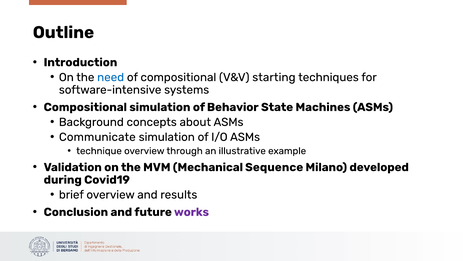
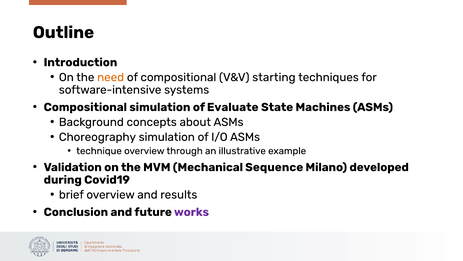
need colour: blue -> orange
Behavior: Behavior -> Evaluate
Communicate: Communicate -> Choreography
